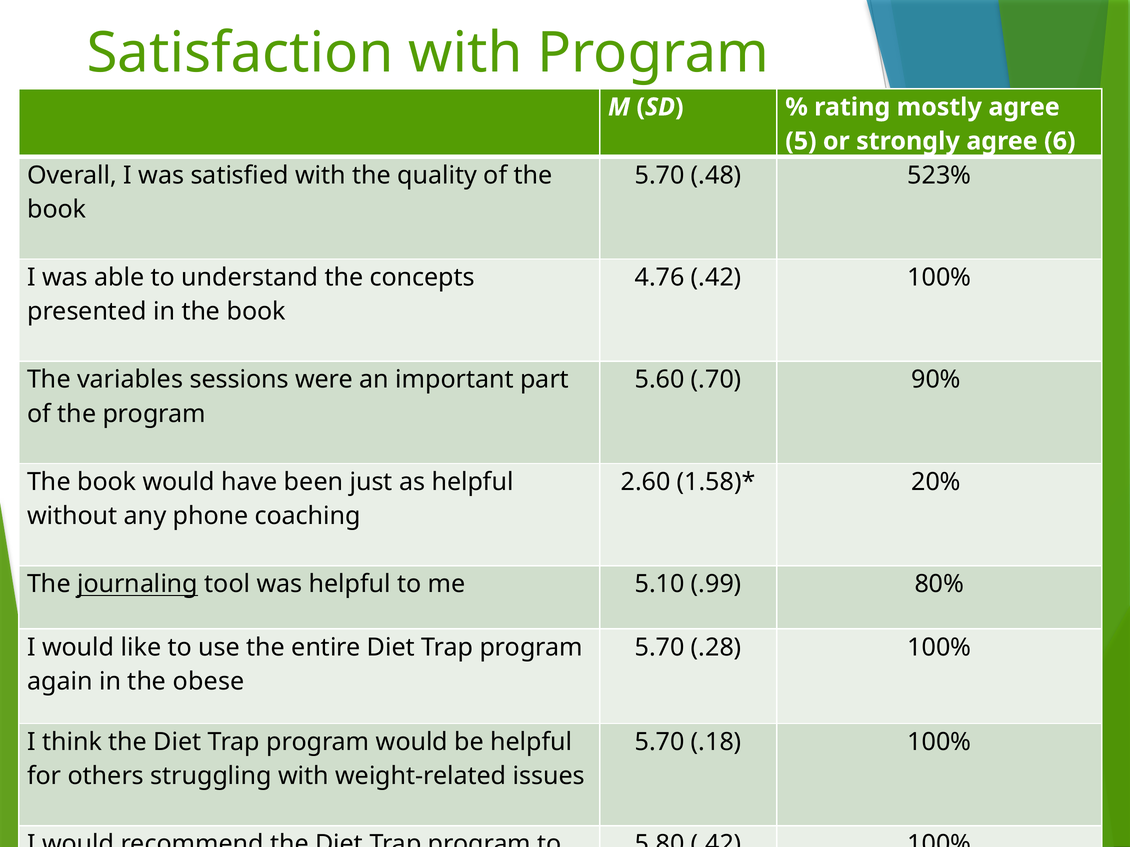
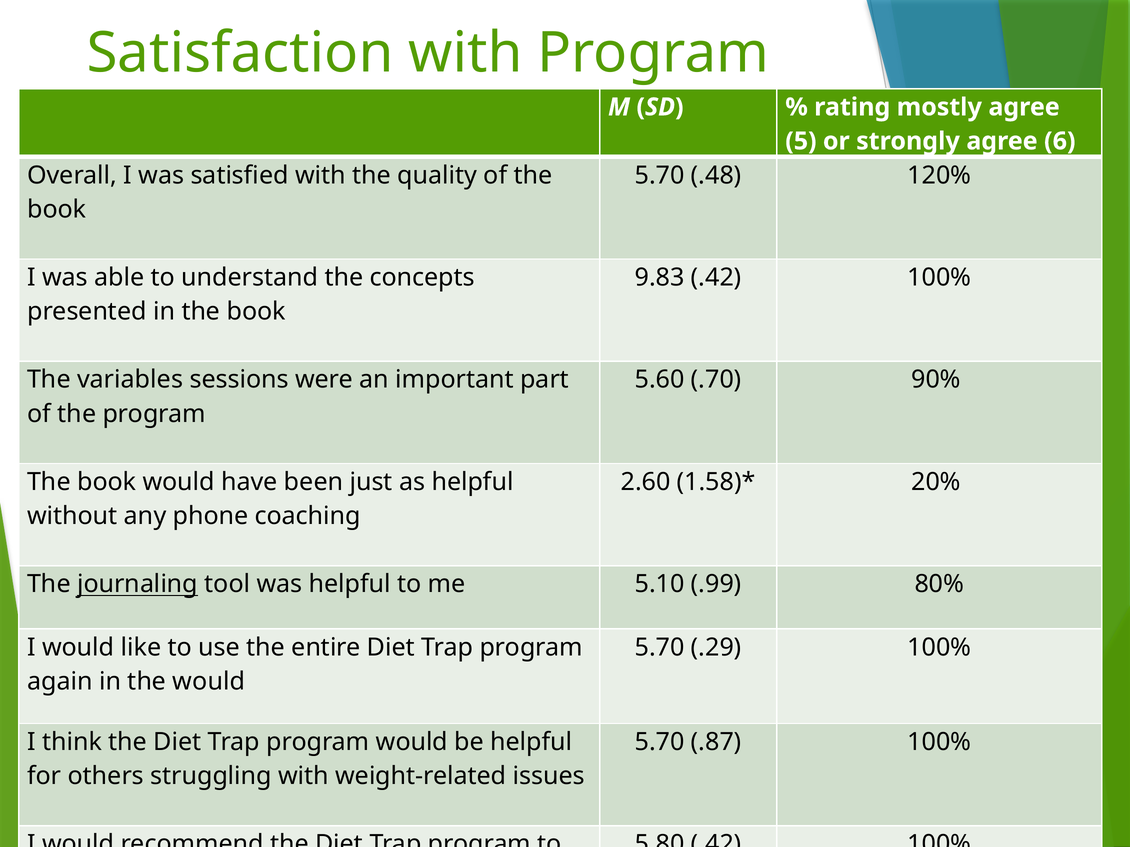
523%: 523% -> 120%
4.76: 4.76 -> 9.83
.28: .28 -> .29
the obese: obese -> would
.18: .18 -> .87
